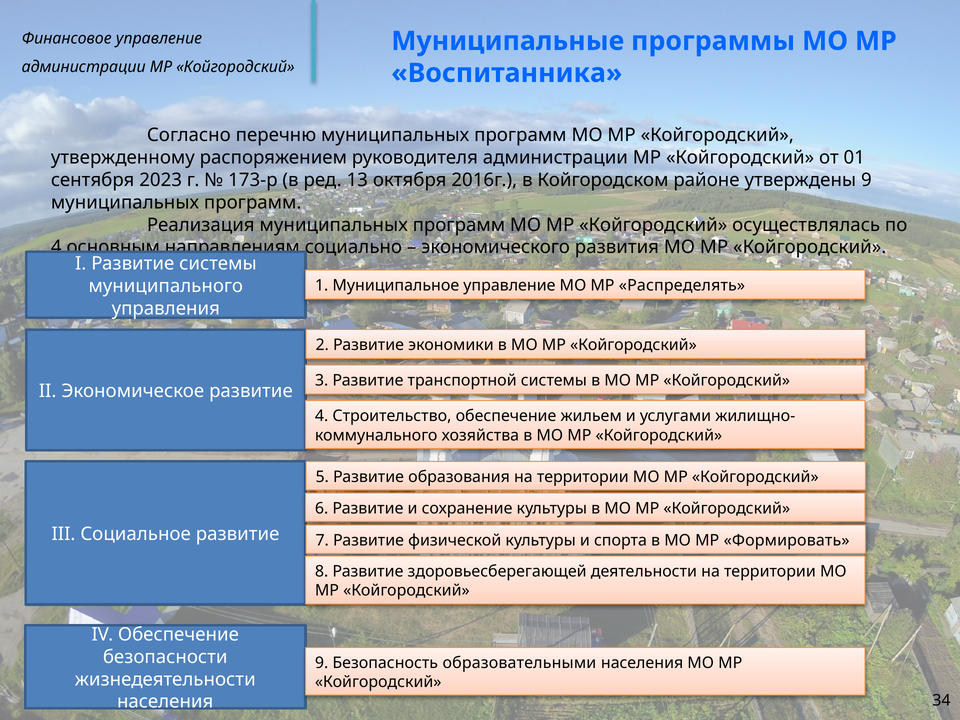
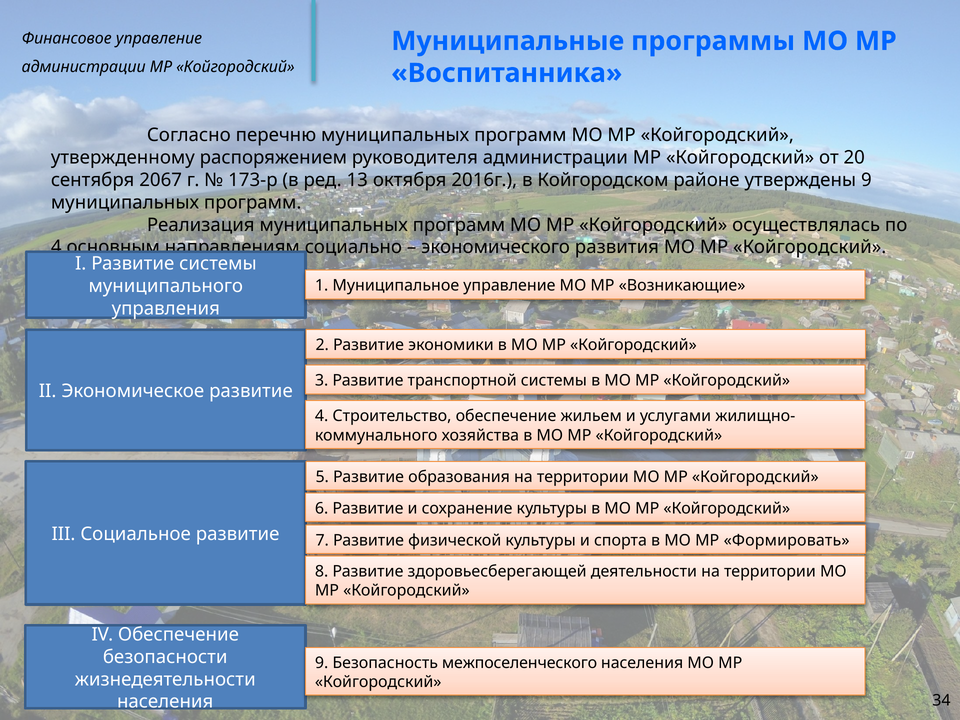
01: 01 -> 20
2023: 2023 -> 2067
Распределять: Распределять -> Возникающие
образовательными: образовательными -> межпоселенческого
